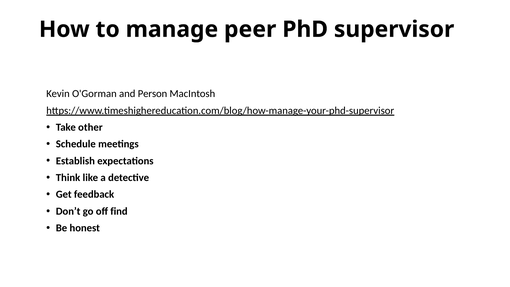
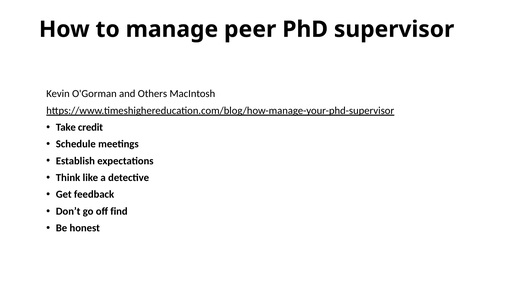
Person: Person -> Others
other: other -> credit
